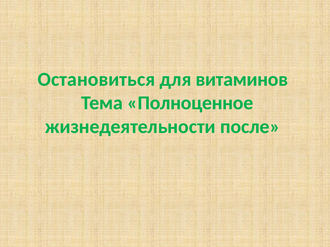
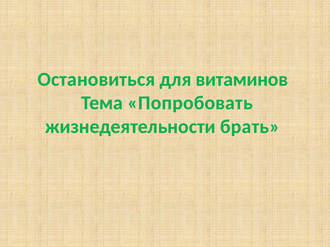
Полноценное: Полноценное -> Попробовать
после: после -> брать
